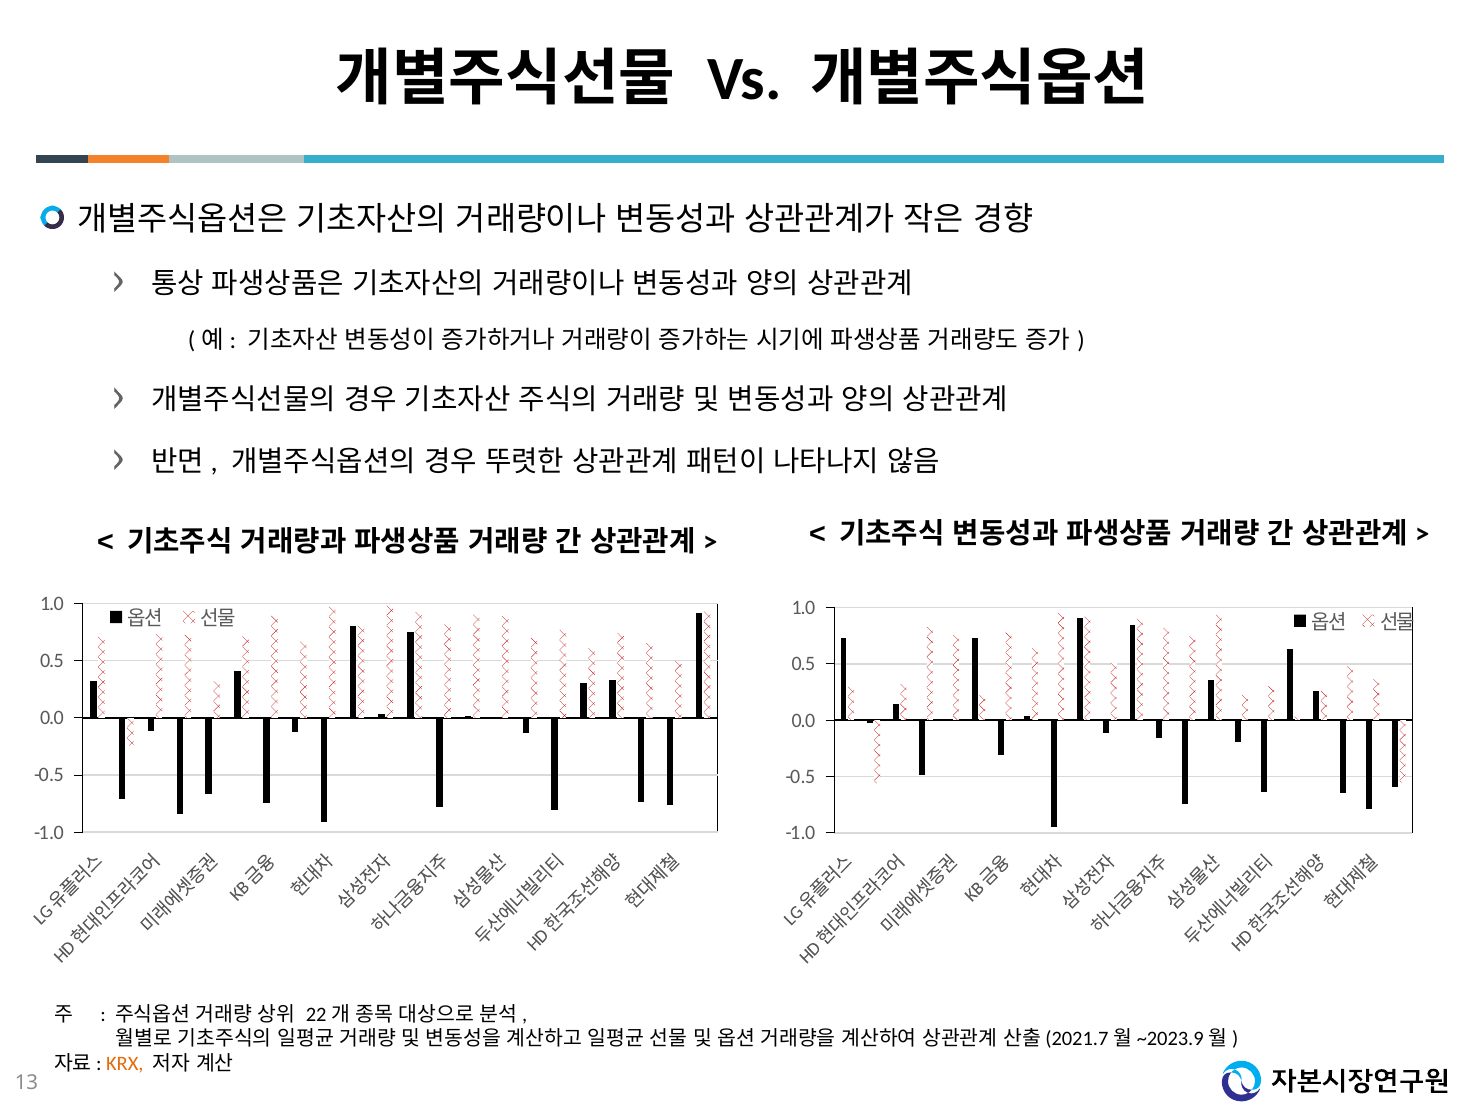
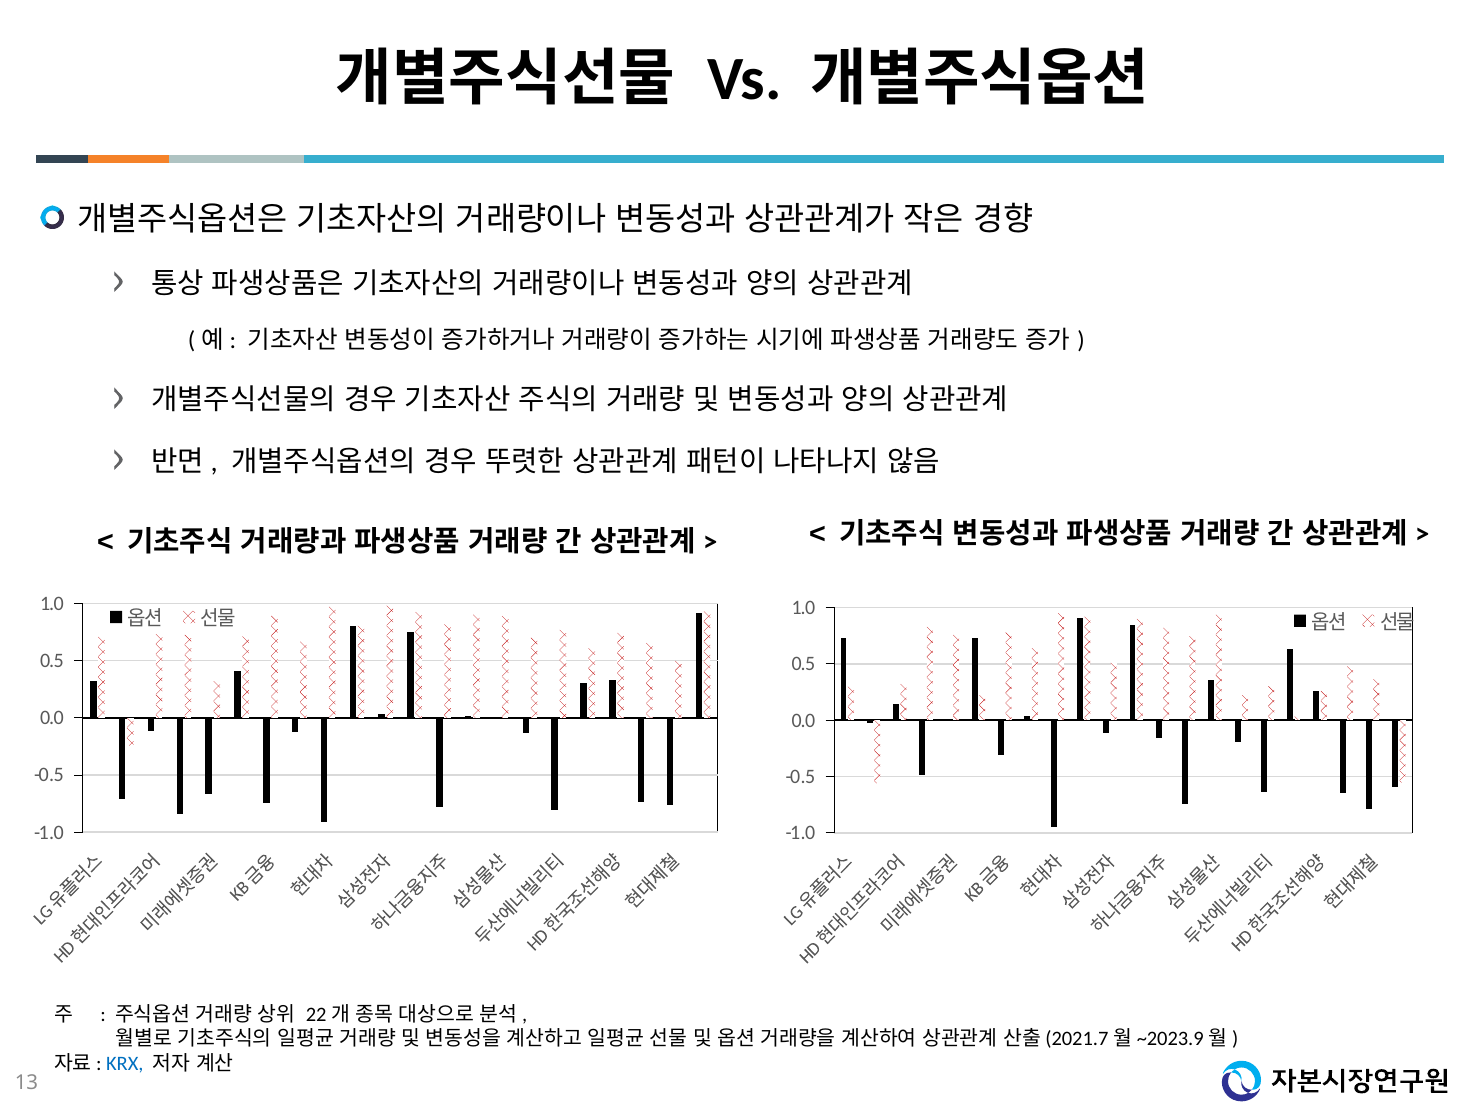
KRX colour: orange -> blue
